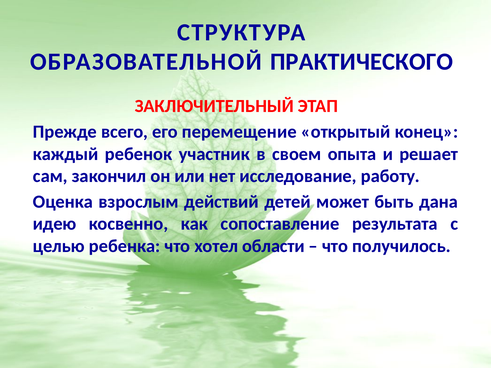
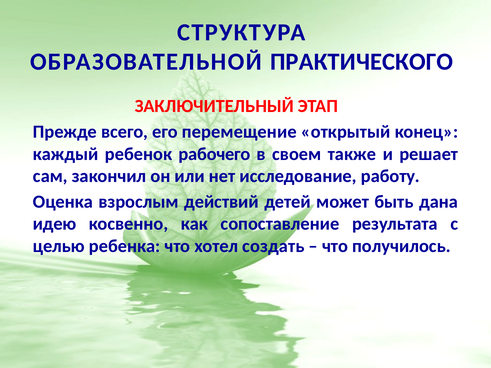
участник: участник -> рабочего
опыта: опыта -> также
области: области -> создать
